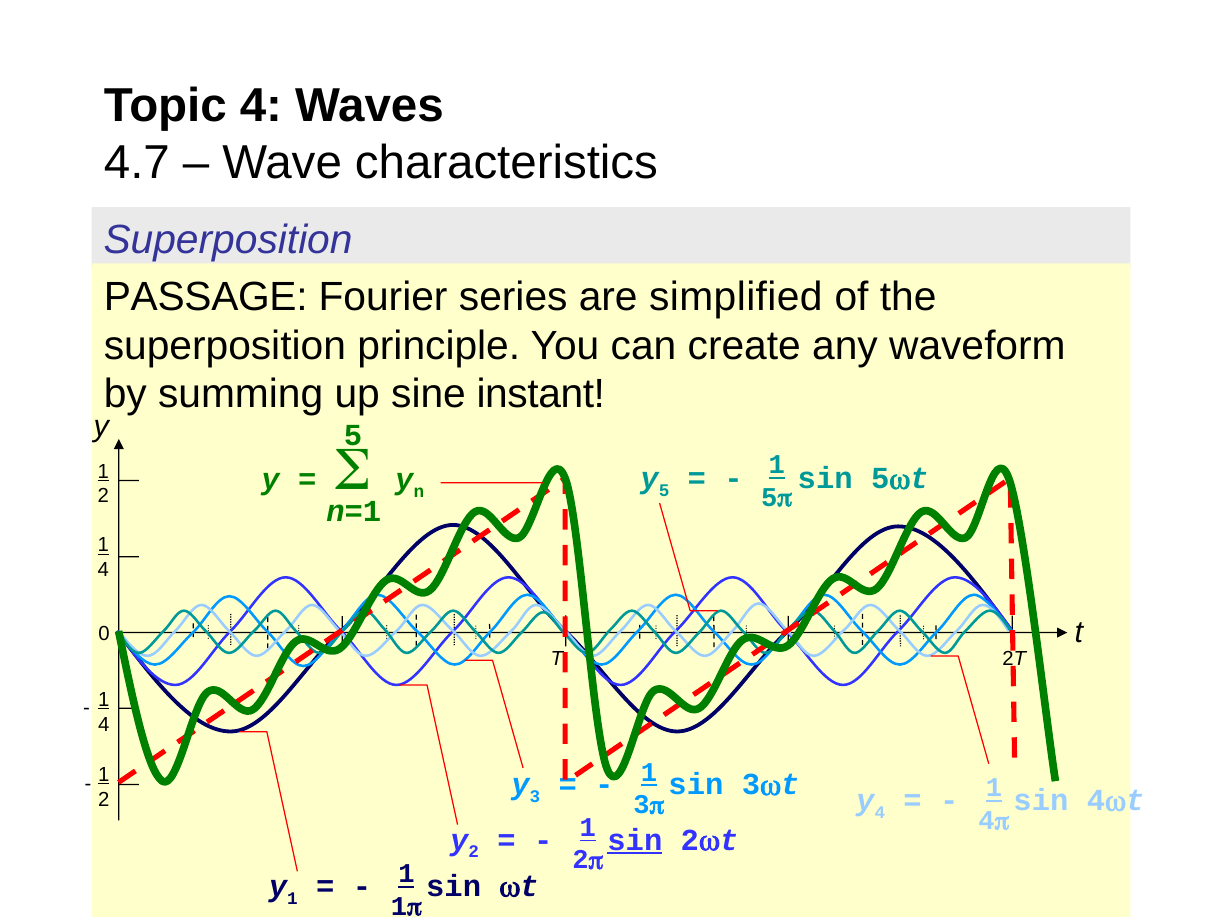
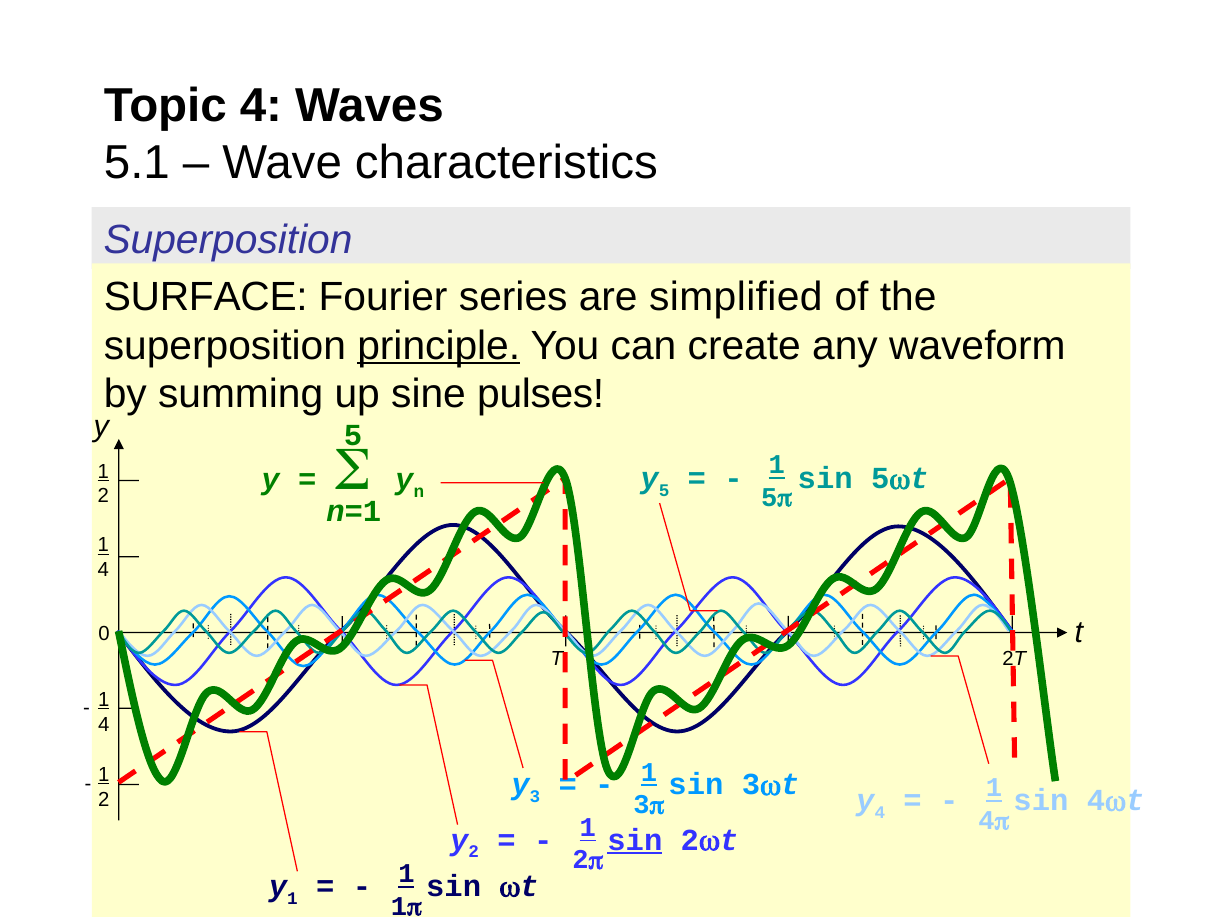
4.7: 4.7 -> 5.1
PASSAGE: PASSAGE -> SURFACE
principle underline: none -> present
instant: instant -> pulses
